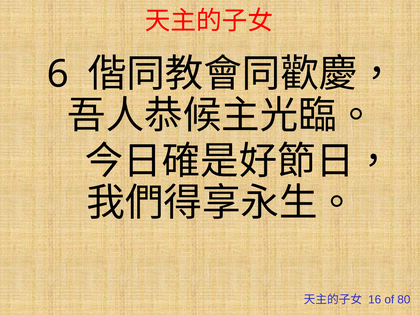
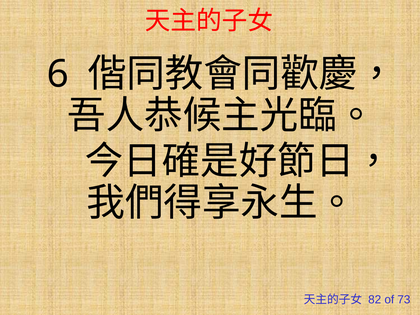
16: 16 -> 82
80: 80 -> 73
